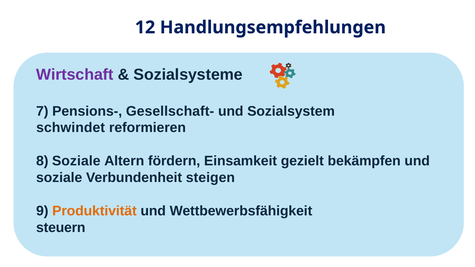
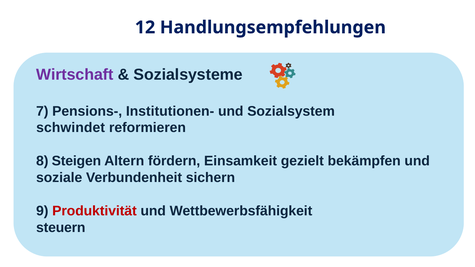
Gesellschaft-: Gesellschaft- -> Institutionen-
8 Soziale: Soziale -> Steigen
steigen: steigen -> sichern
Produktivität colour: orange -> red
